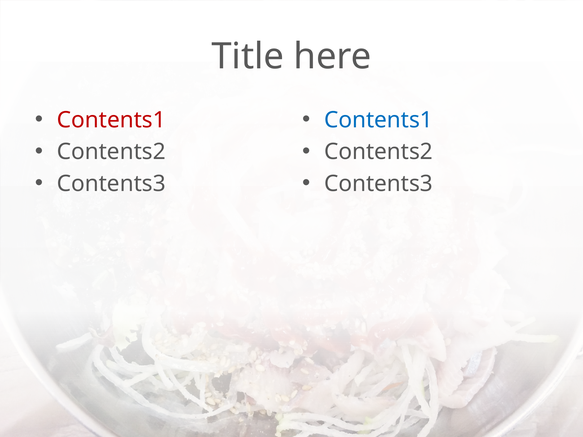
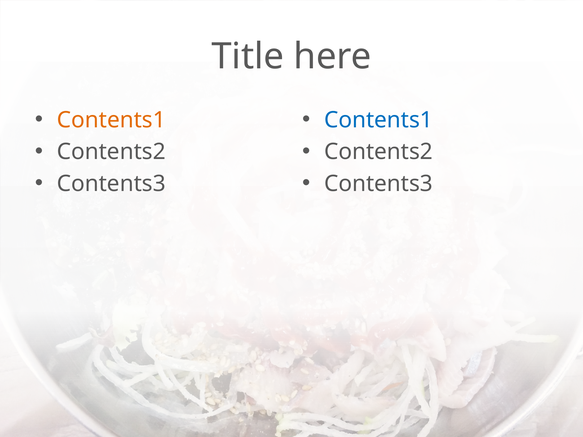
Contents1 at (111, 120) colour: red -> orange
